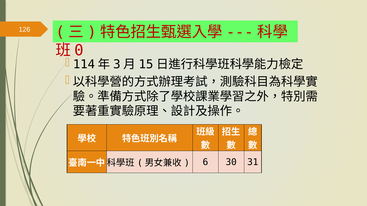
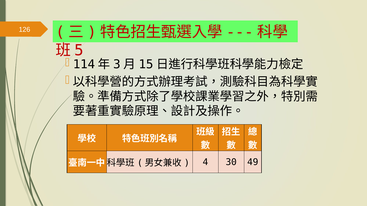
0: 0 -> 5
6: 6 -> 4
31: 31 -> 49
